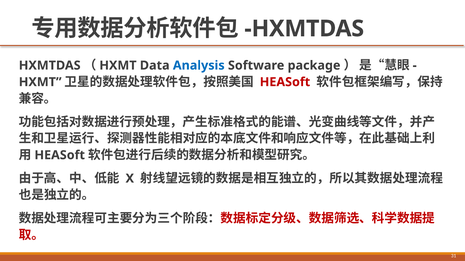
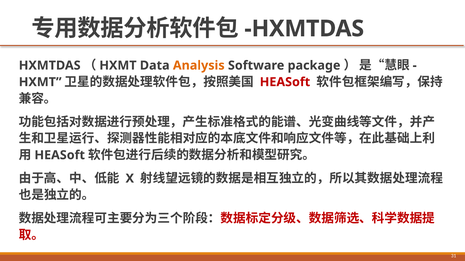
Analysis colour: blue -> orange
